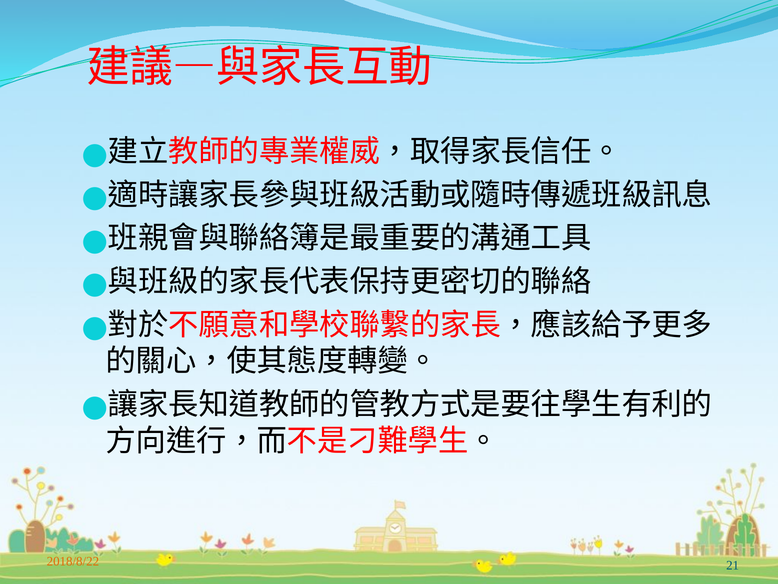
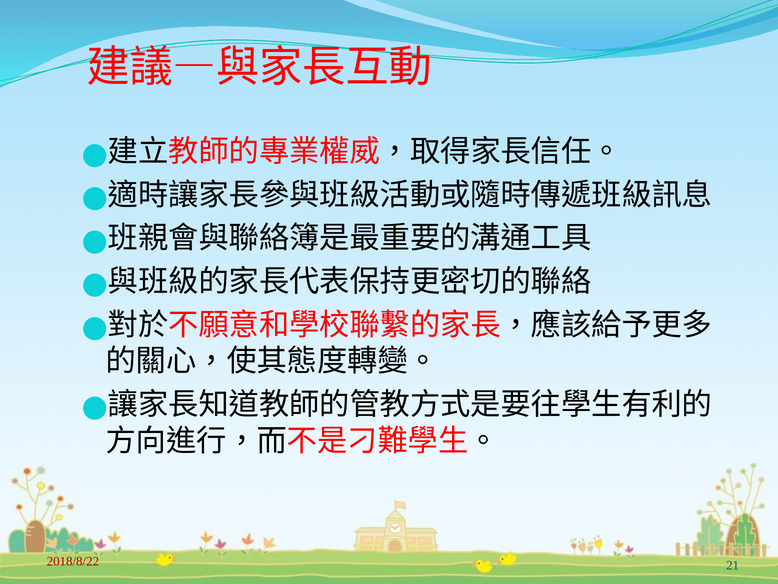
2018/8/22 colour: orange -> red
